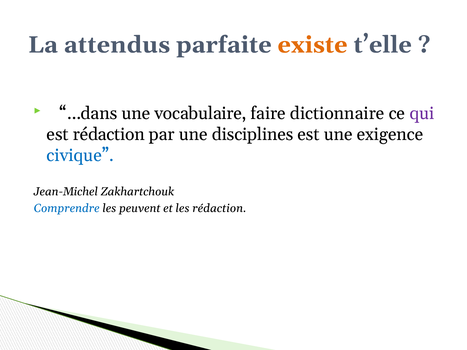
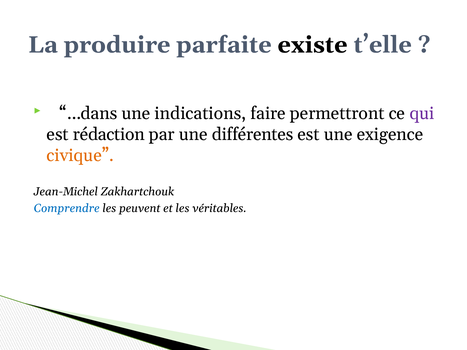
attendus: attendus -> produire
existe colour: orange -> black
vocabulaire: vocabulaire -> indications
dictionnaire: dictionnaire -> permettront
disciplines: disciplines -> différentes
civique colour: blue -> orange
les rédaction: rédaction -> véritables
